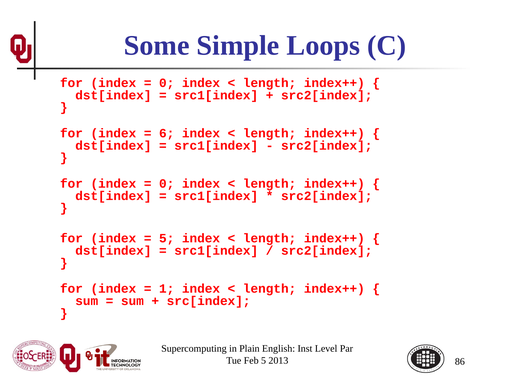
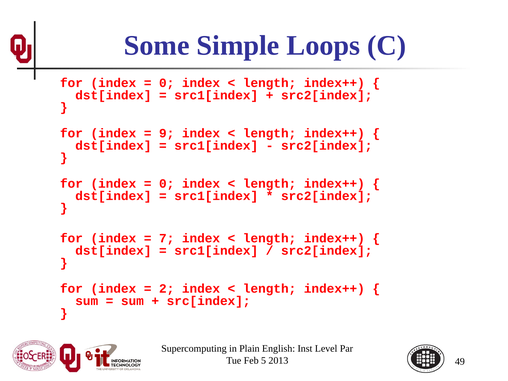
6: 6 -> 9
5 at (167, 238): 5 -> 7
1: 1 -> 2
86: 86 -> 49
